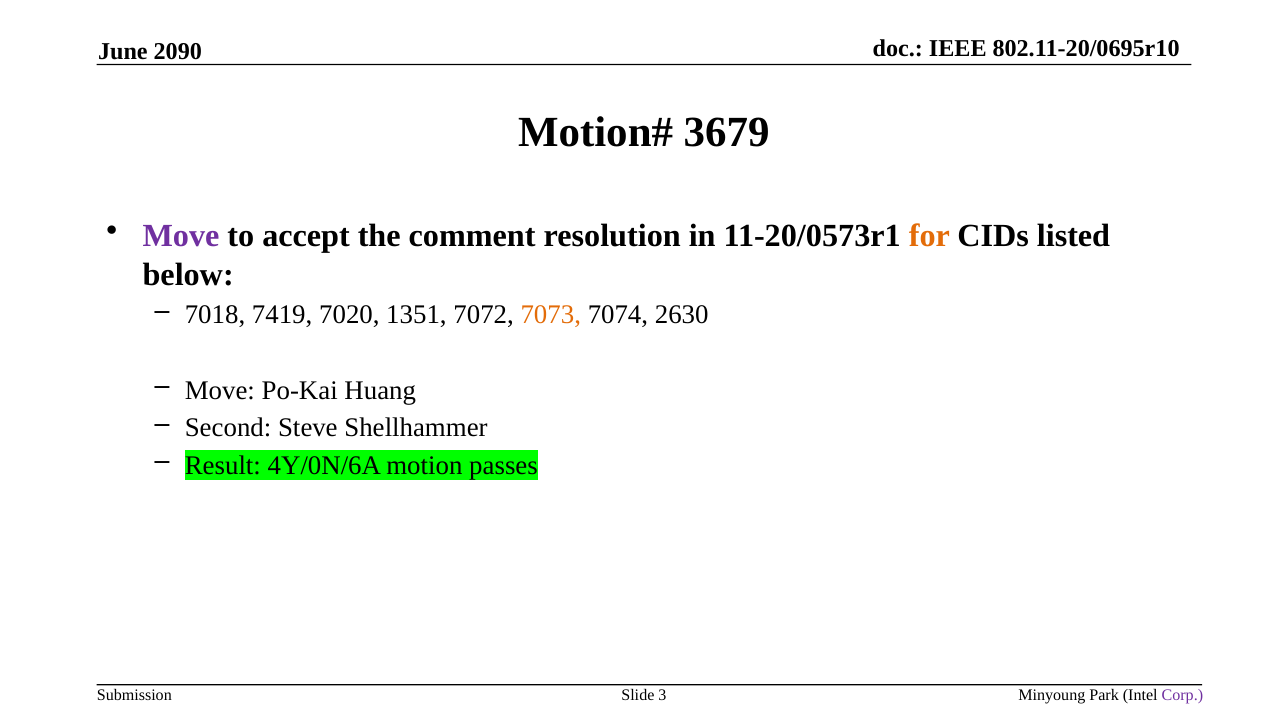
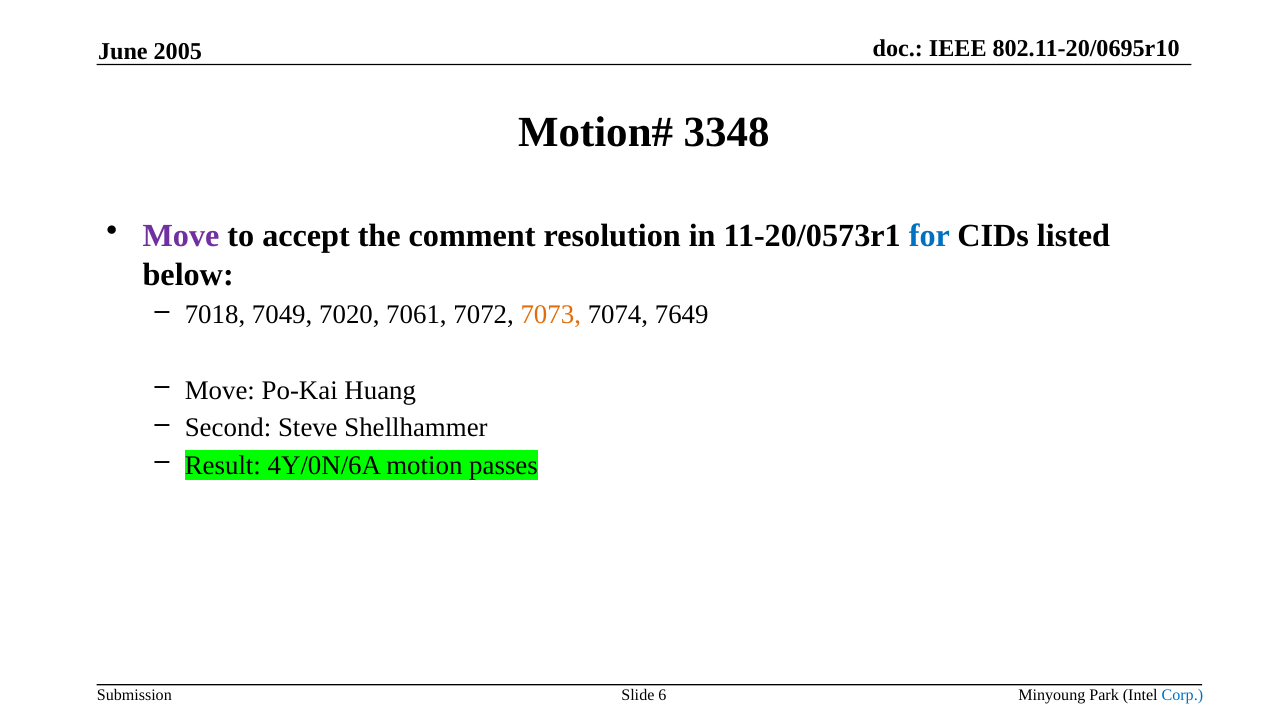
2090: 2090 -> 2005
3679: 3679 -> 3348
for colour: orange -> blue
7419: 7419 -> 7049
1351: 1351 -> 7061
2630: 2630 -> 7649
3: 3 -> 6
Corp colour: purple -> blue
